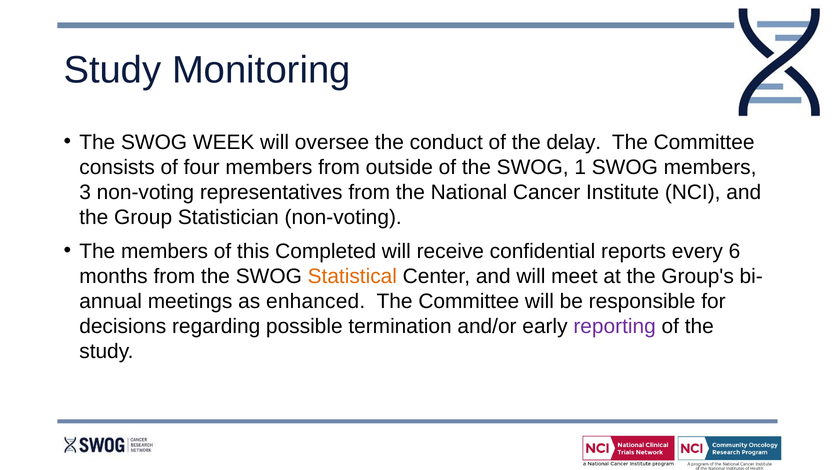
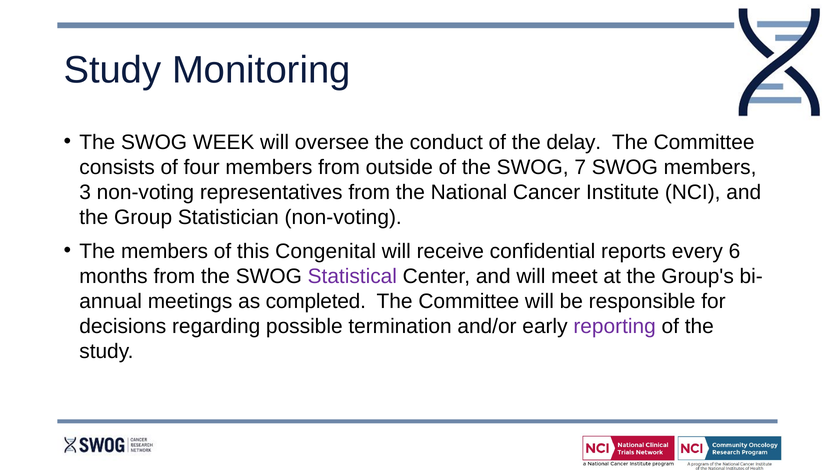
1: 1 -> 7
Completed: Completed -> Congenital
Statistical colour: orange -> purple
enhanced: enhanced -> completed
